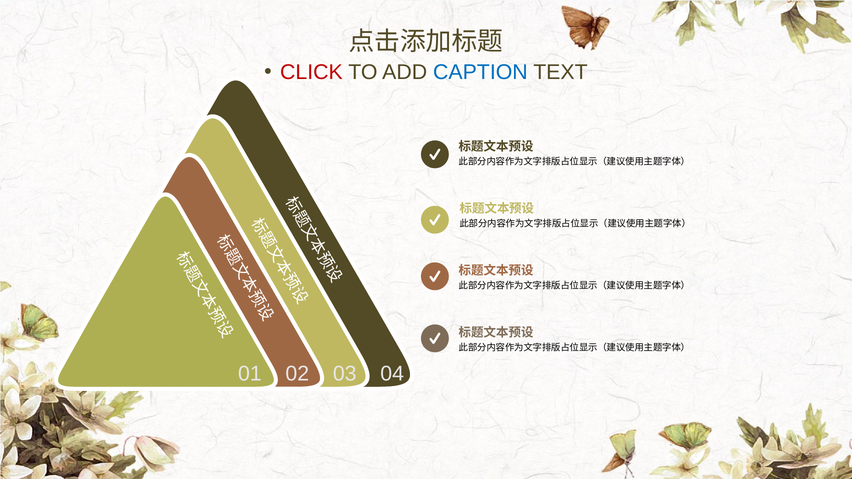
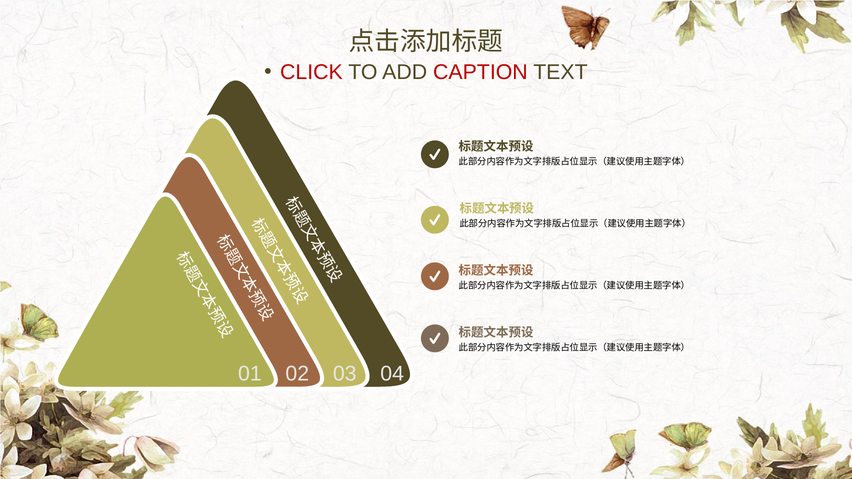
CAPTION colour: blue -> red
